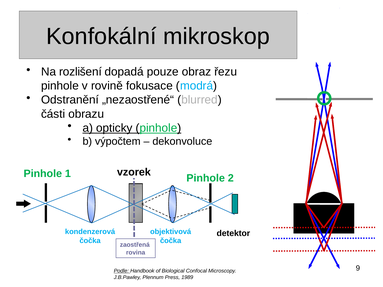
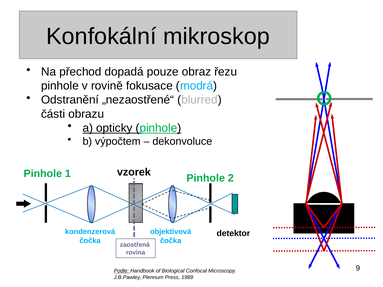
rozlišení: rozlišení -> přechod
